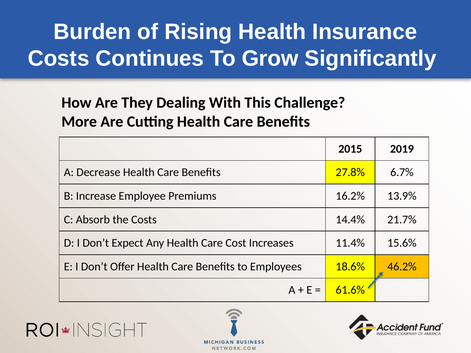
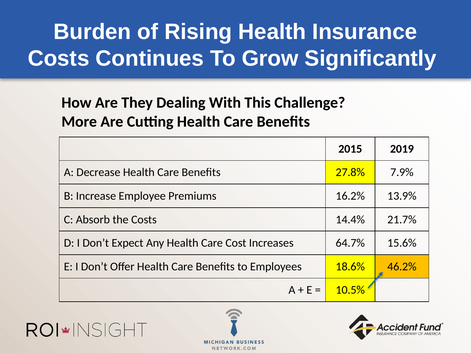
6.7%: 6.7% -> 7.9%
11.4%: 11.4% -> 64.7%
61.6%: 61.6% -> 10.5%
